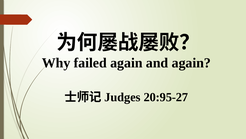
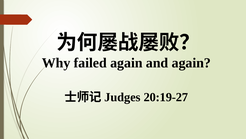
20:95-27: 20:95-27 -> 20:19-27
